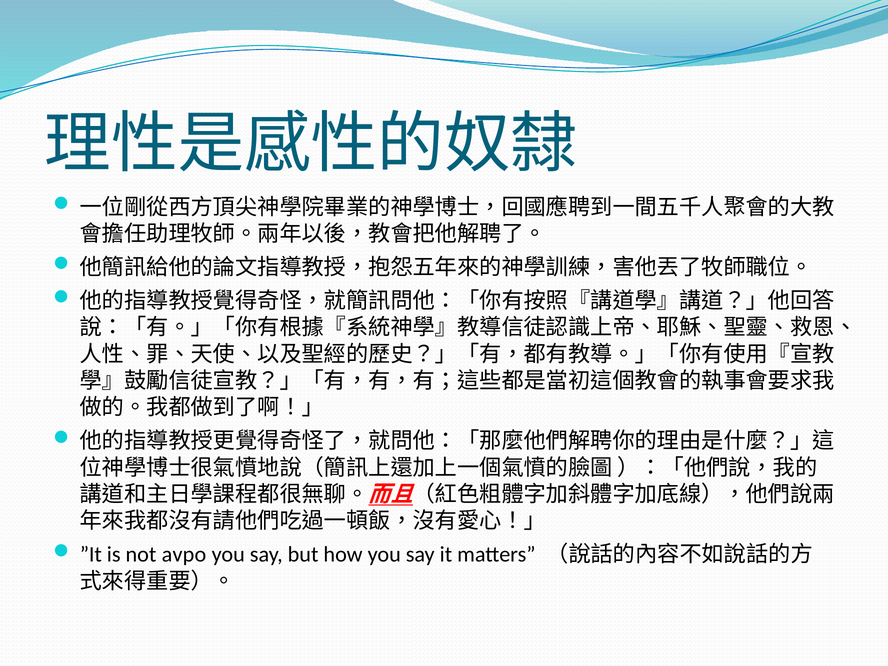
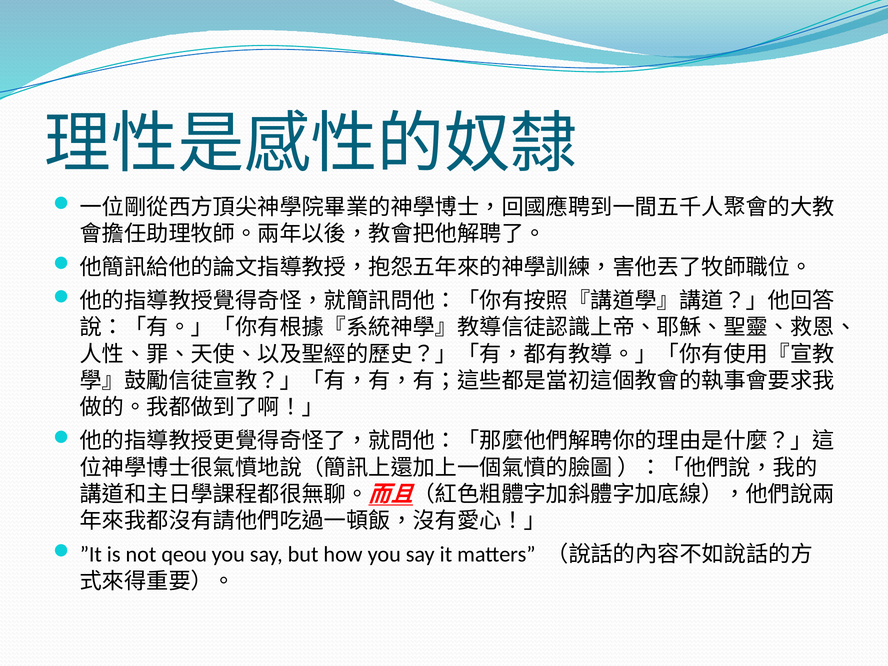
avpo: avpo -> qeou
